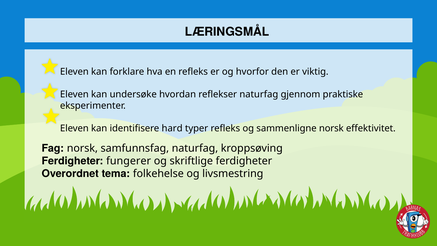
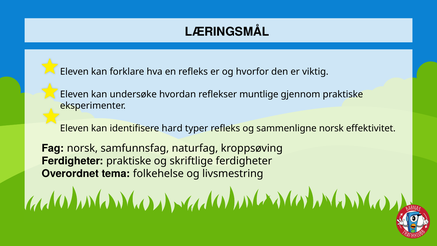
reflekser naturfag: naturfag -> muntlige
Ferdigheter fungerer: fungerer -> praktiske
